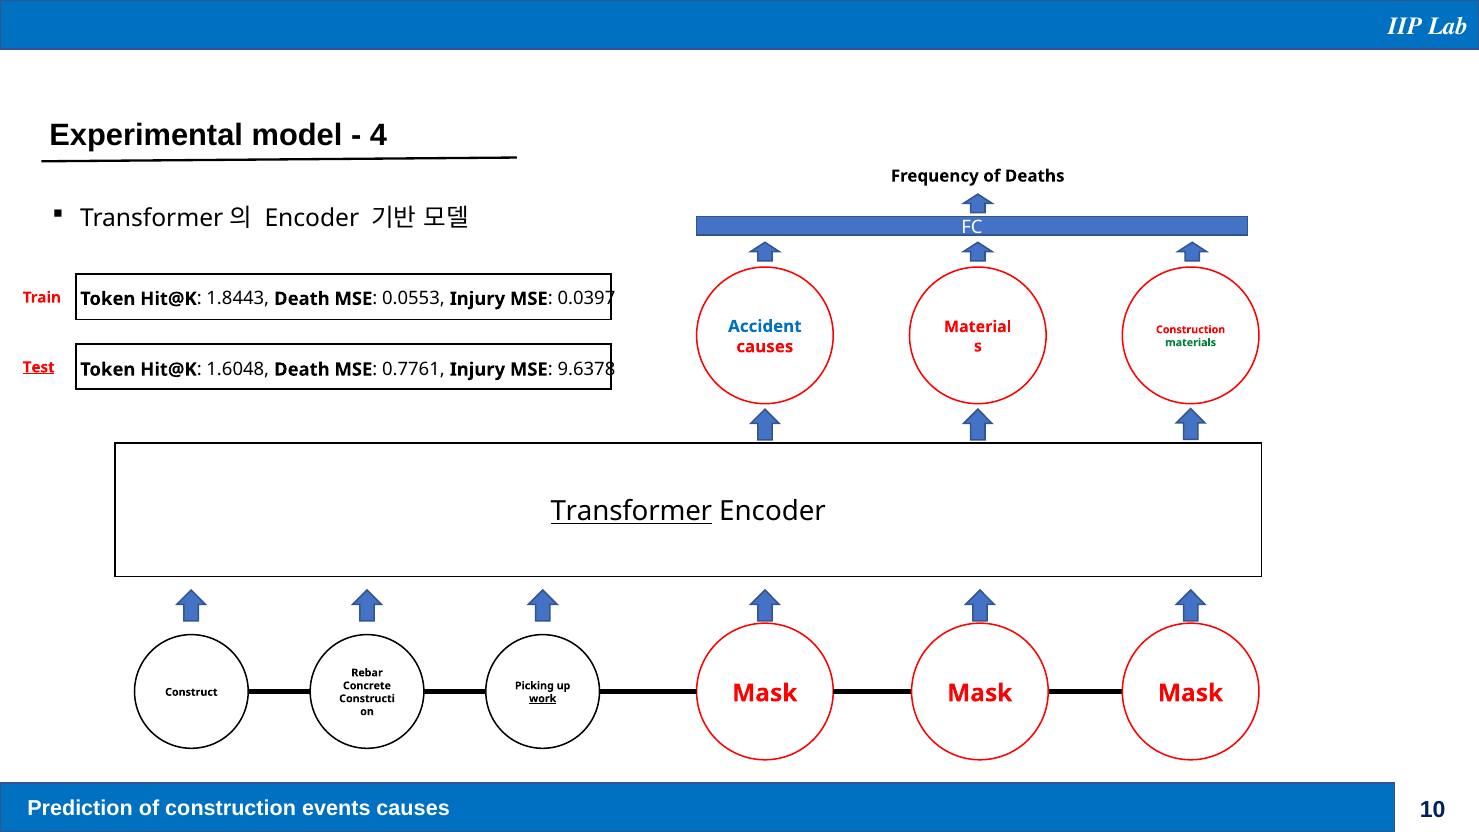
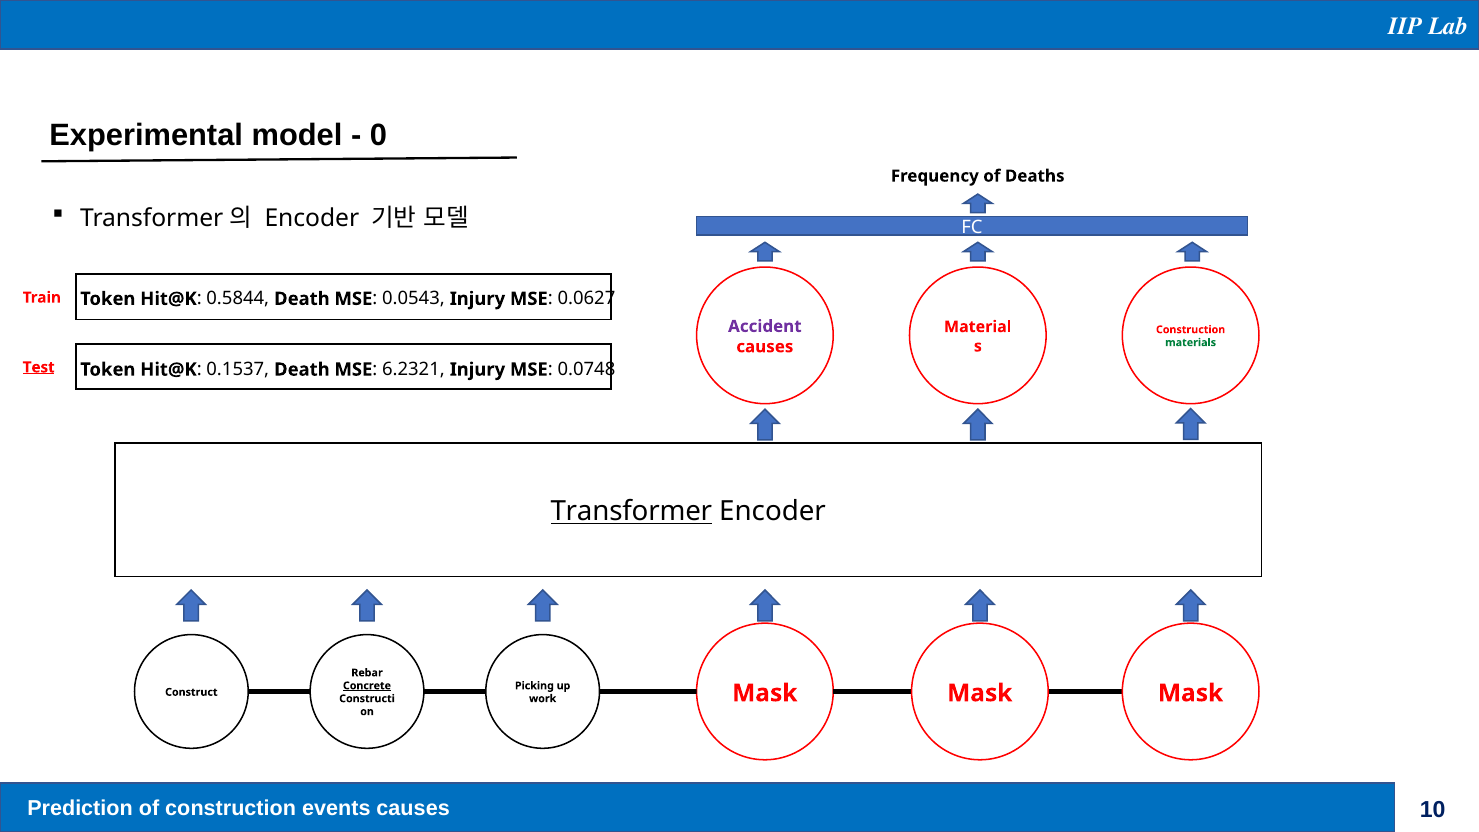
4: 4 -> 0
1.8443: 1.8443 -> 0.5844
0.0553: 0.0553 -> 0.0543
0.0397: 0.0397 -> 0.0627
Accident colour: blue -> purple
1.6048: 1.6048 -> 0.1537
0.7761: 0.7761 -> 6.2321
9.6378: 9.6378 -> 0.0748
Concrete underline: none -> present
work underline: present -> none
